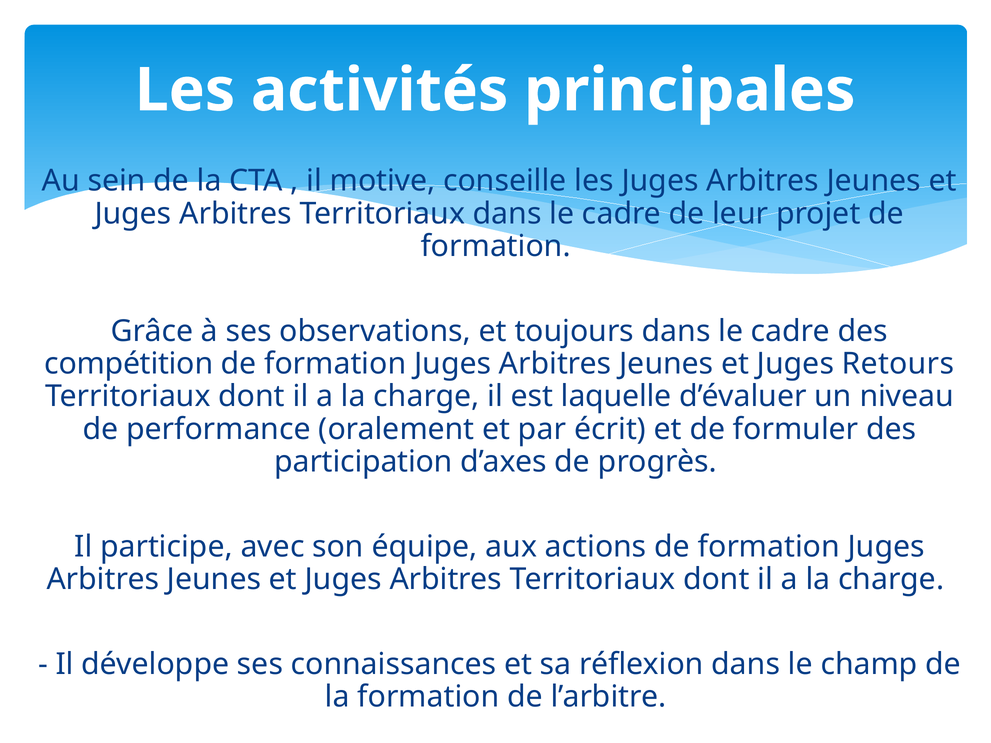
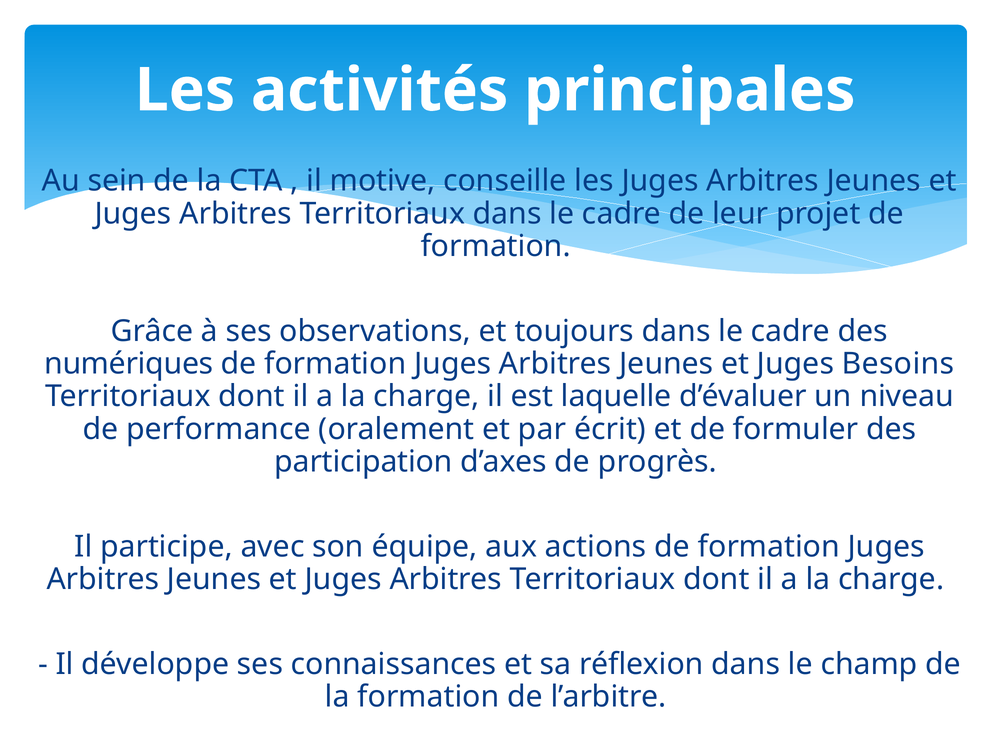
compétition: compétition -> numériques
Retours: Retours -> Besoins
